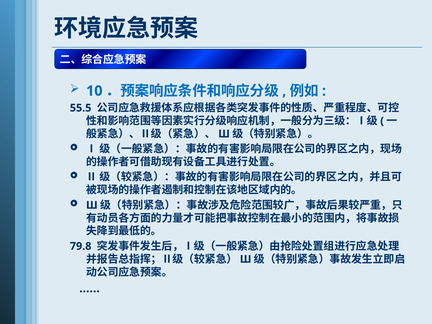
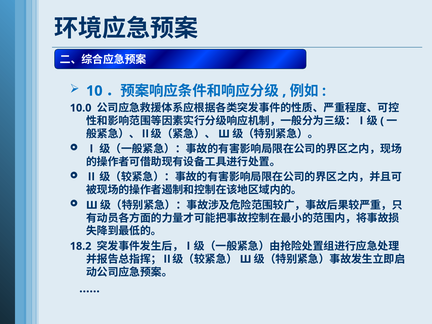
55.5: 55.5 -> 10.0
79.8: 79.8 -> 18.2
